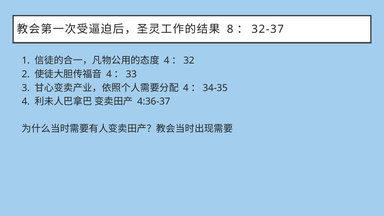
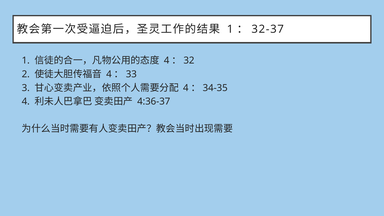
8 at (230, 29): 8 -> 1
